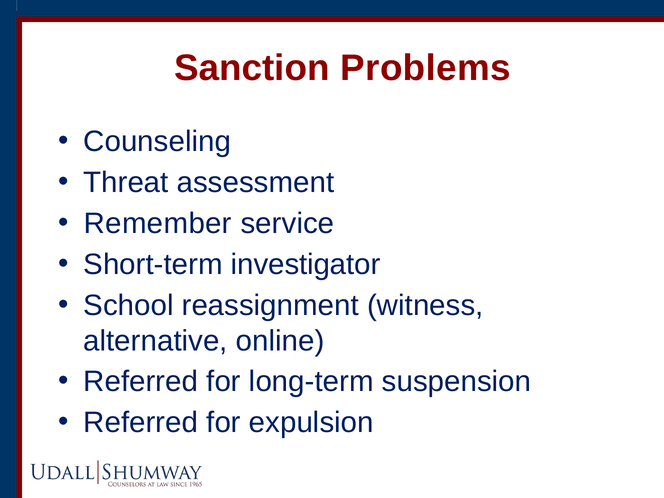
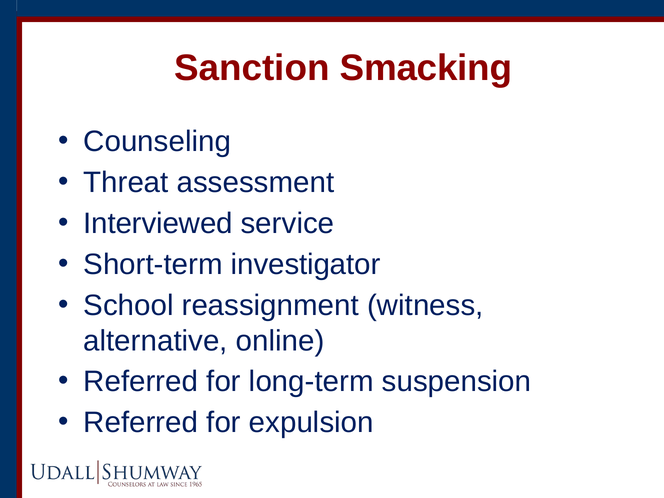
Problems: Problems -> Smacking
Remember: Remember -> Interviewed
